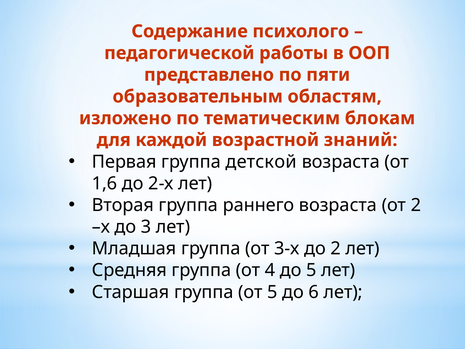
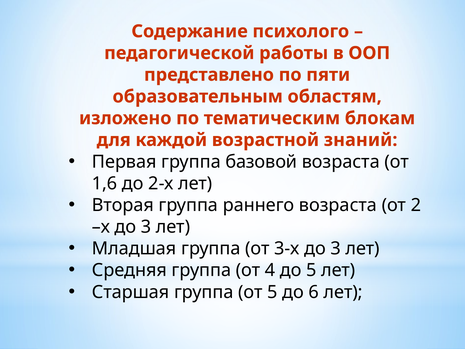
детской: детской -> базовой
3-х до 2: 2 -> 3
